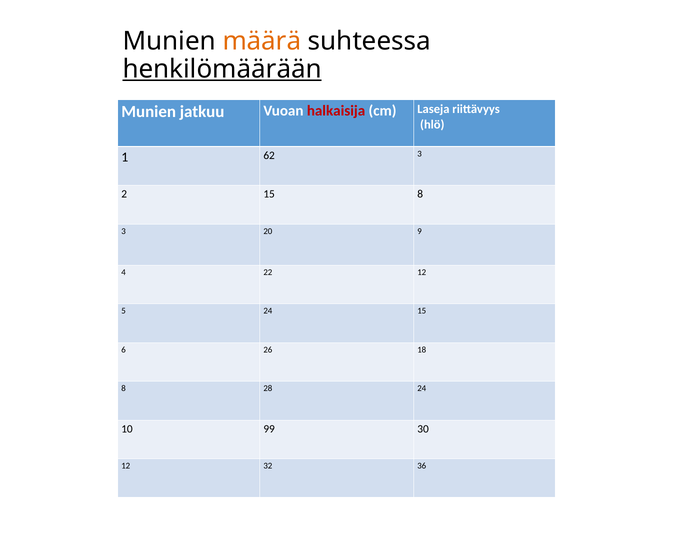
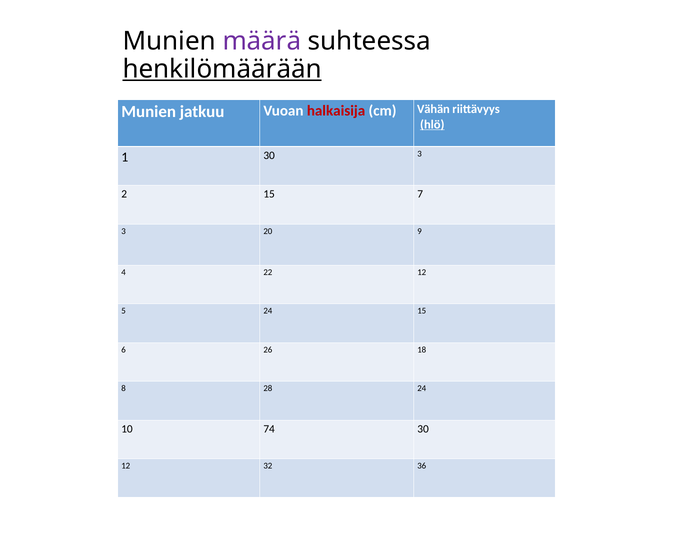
määrä colour: orange -> purple
Laseja: Laseja -> Vähän
hlö underline: none -> present
1 62: 62 -> 30
15 8: 8 -> 7
99: 99 -> 74
